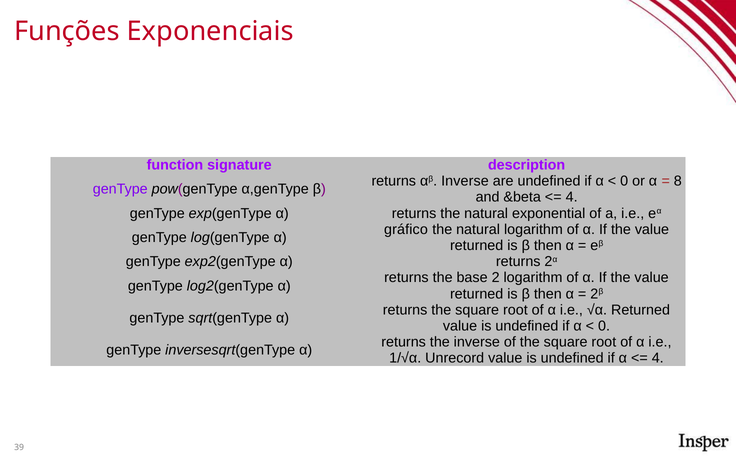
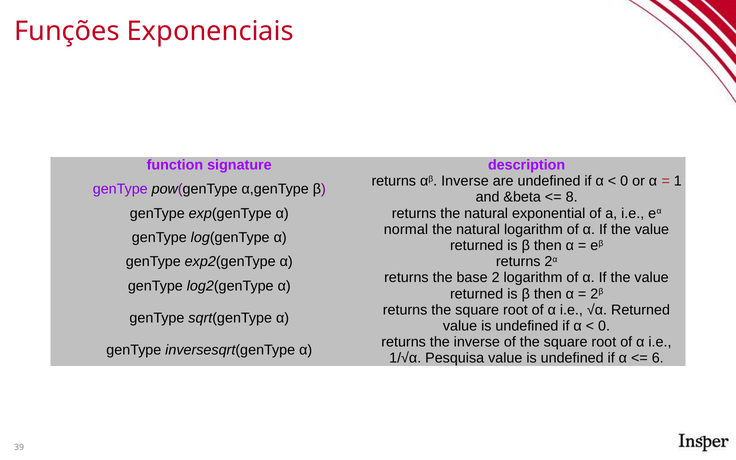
8: 8 -> 1
4 at (572, 197): 4 -> 8
gráfico: gráfico -> normal
Unrecord: Unrecord -> Pesquisa
4 at (658, 358): 4 -> 6
